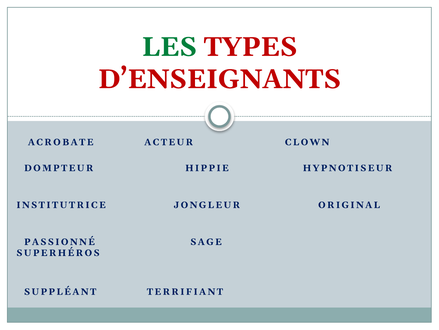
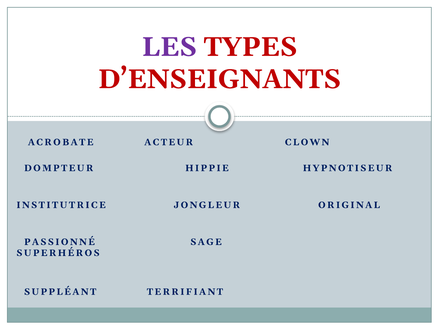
LES colour: green -> purple
